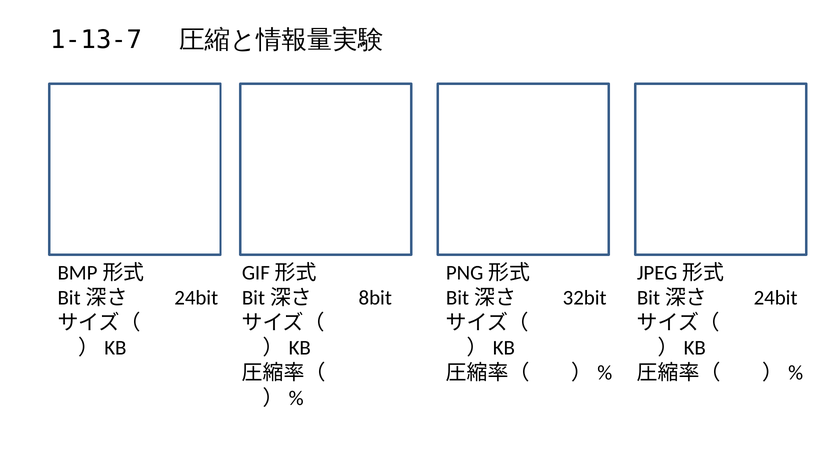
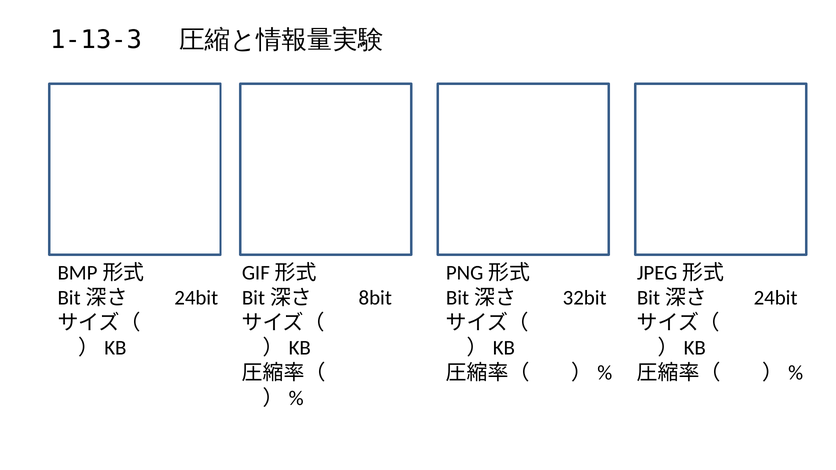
1-13-7: 1-13-7 -> 1-13-3
